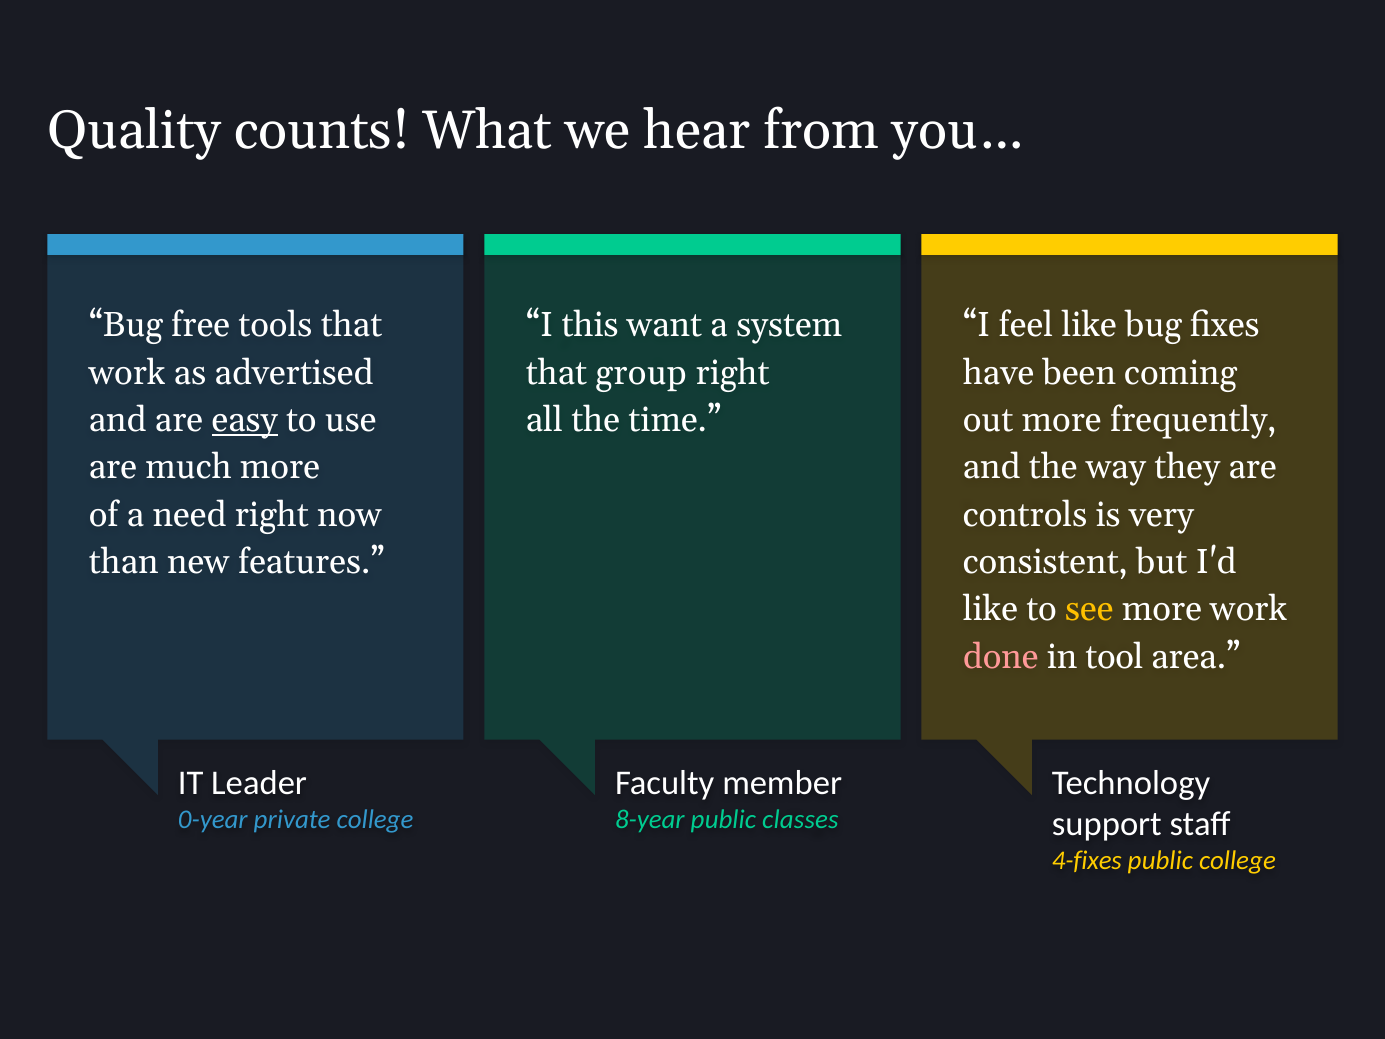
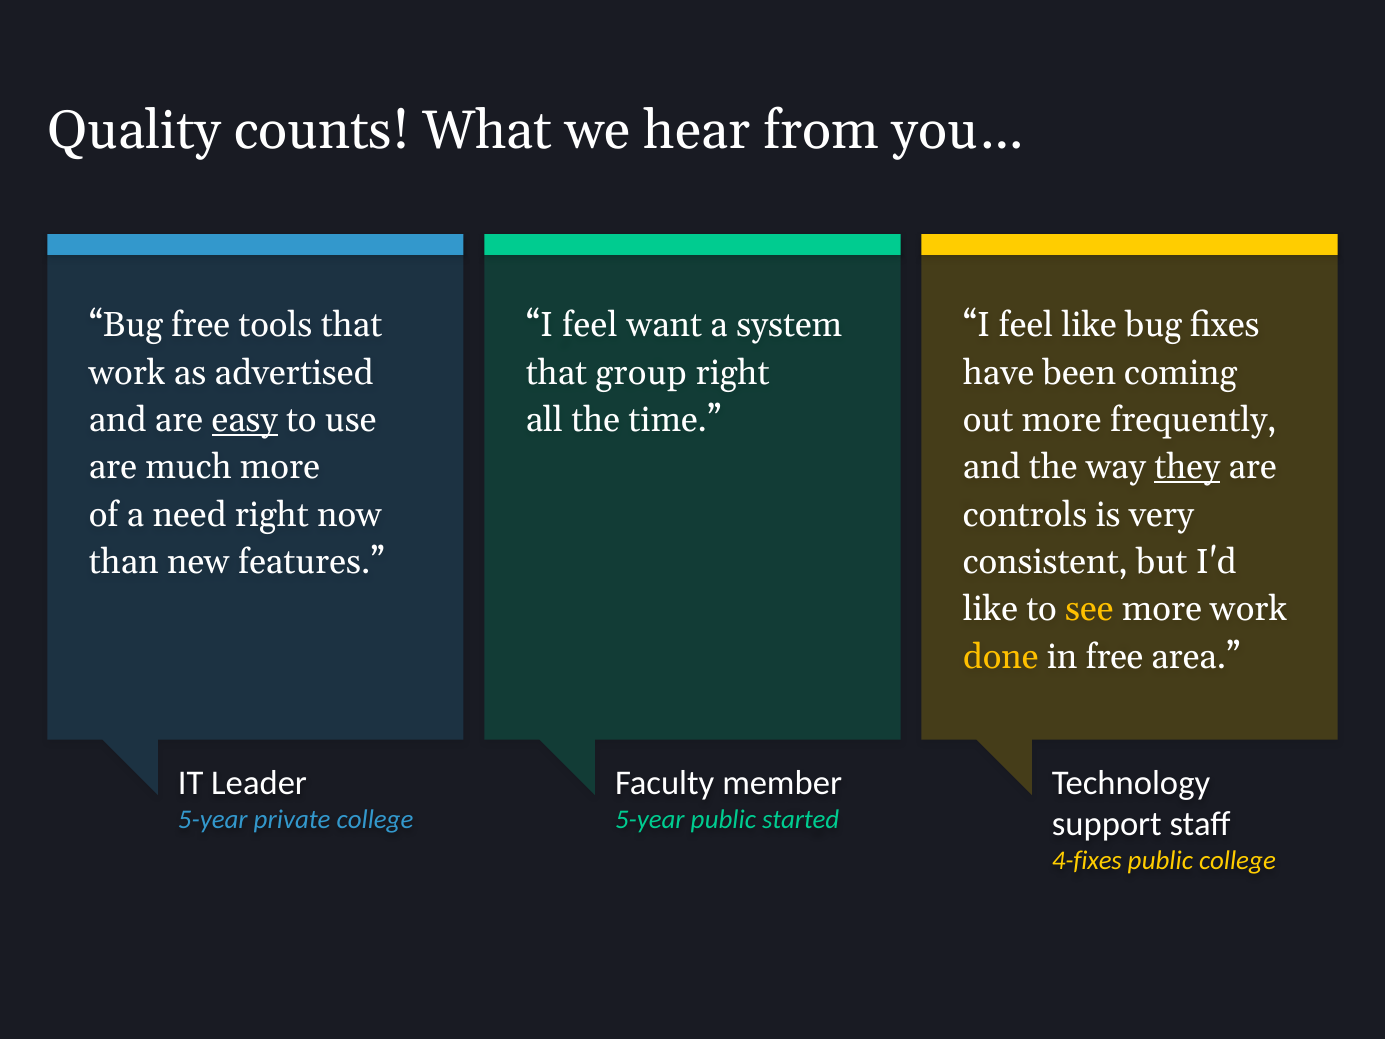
this at (590, 325): this -> feel
they underline: none -> present
done colour: pink -> yellow
in tool: tool -> free
0-year at (213, 819): 0-year -> 5-year
8-year at (650, 819): 8-year -> 5-year
classes: classes -> started
